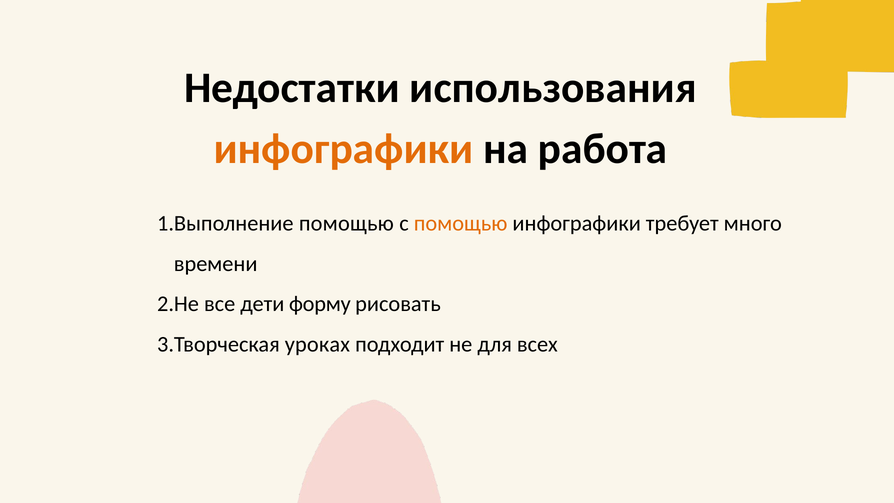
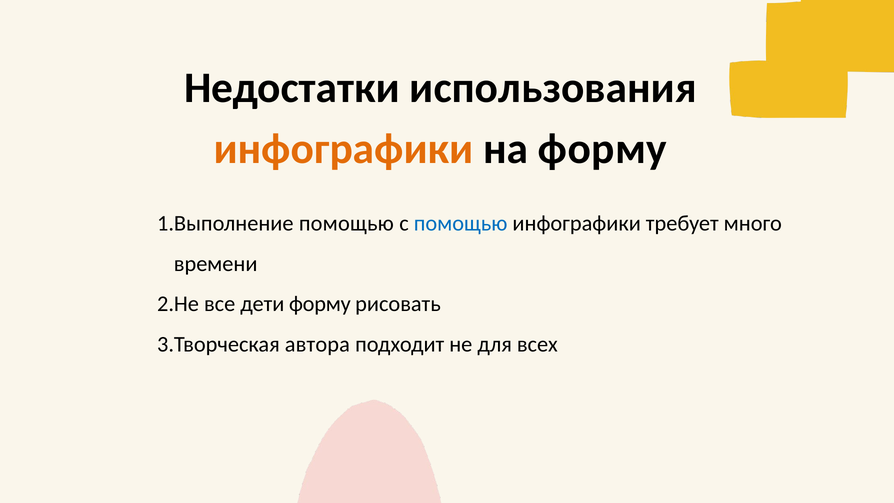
на работа: работа -> форму
помощью at (461, 223) colour: orange -> blue
уроках: уроках -> автора
